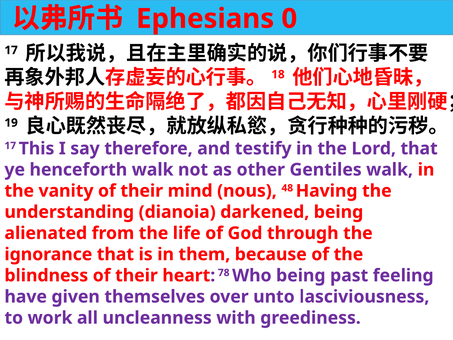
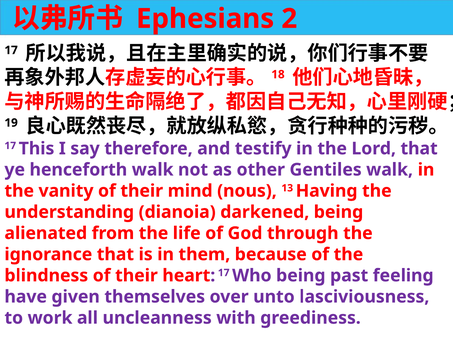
0: 0 -> 2
48: 48 -> 13
heart 78: 78 -> 17
